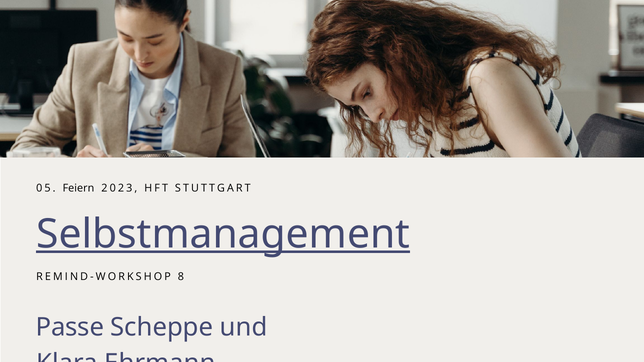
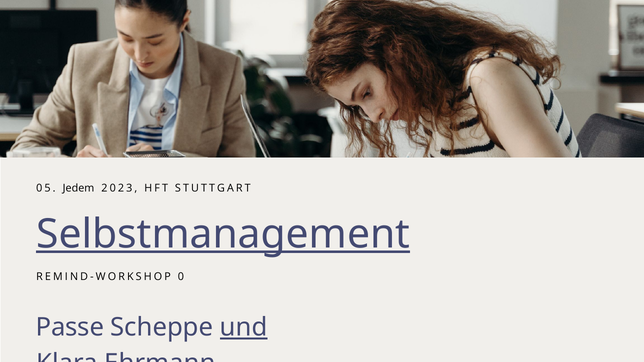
Feiern: Feiern -> Jedem
8: 8 -> 0
und underline: none -> present
